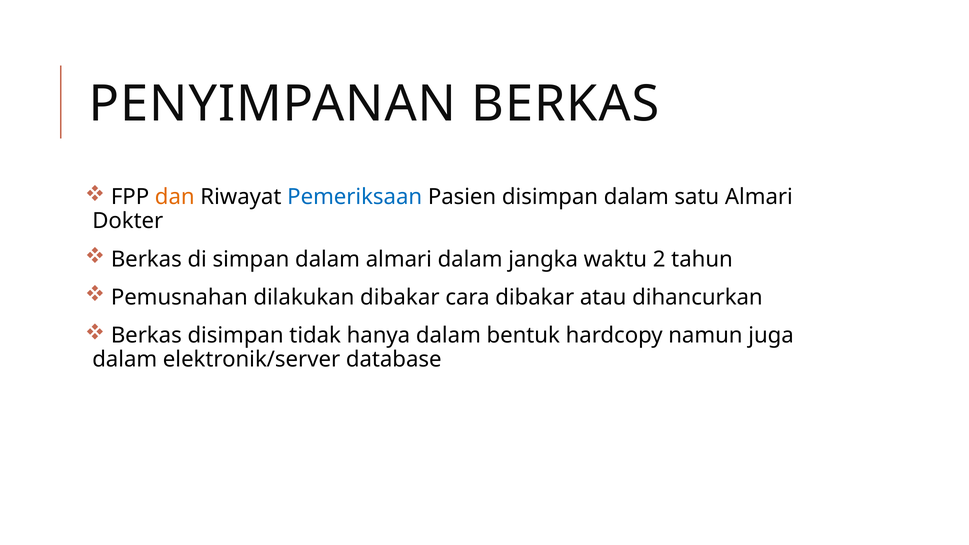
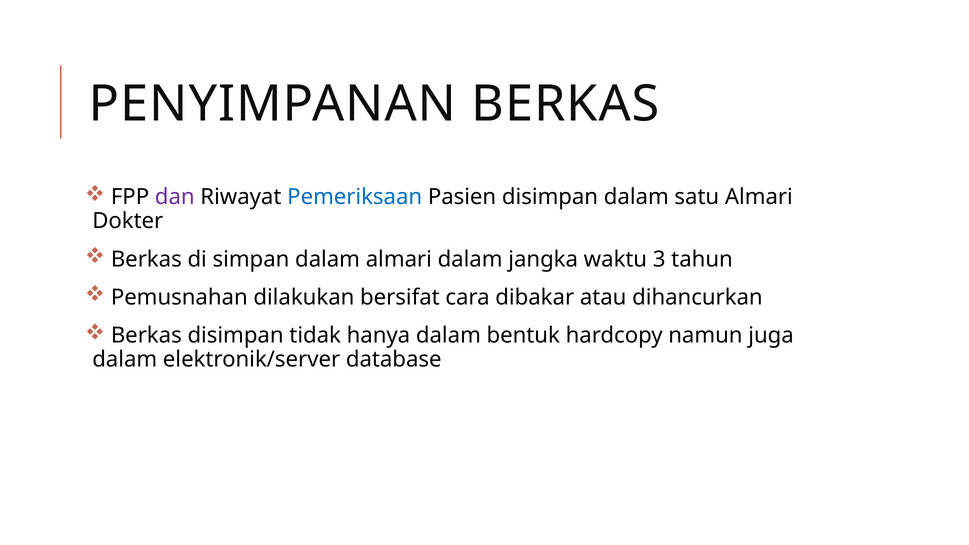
dan colour: orange -> purple
2: 2 -> 3
dilakukan dibakar: dibakar -> bersifat
